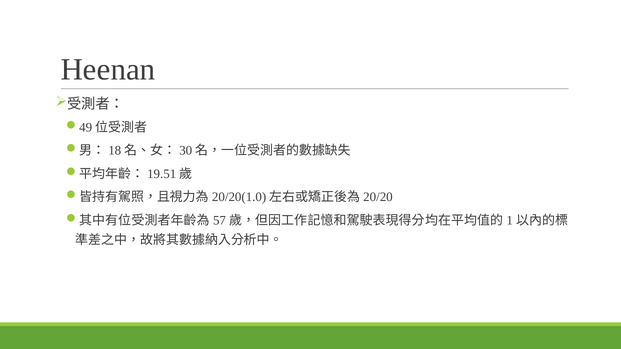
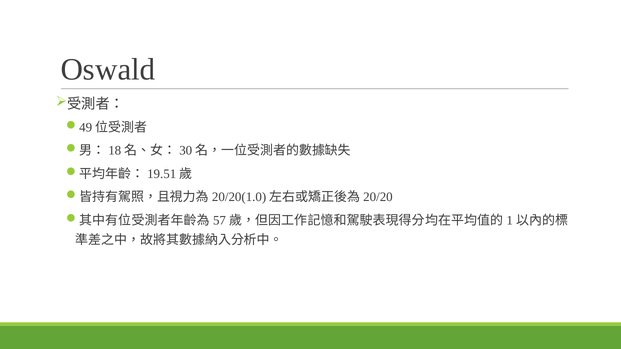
Heenan: Heenan -> Oswald
